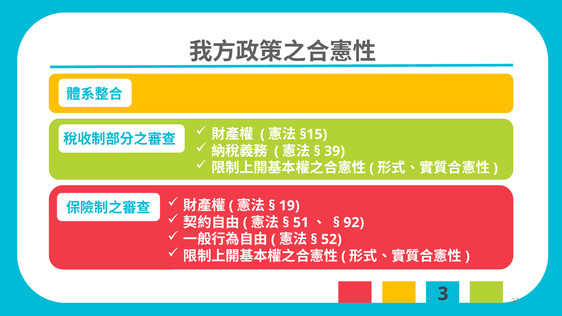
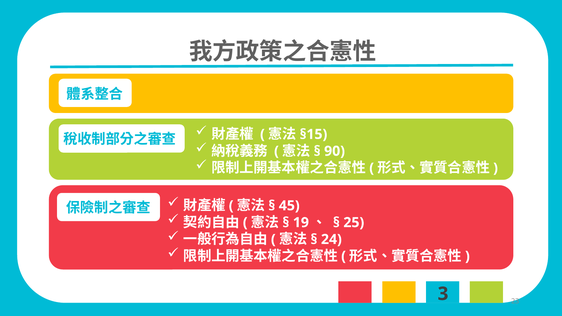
39: 39 -> 90
19: 19 -> 45
51: 51 -> 19
92: 92 -> 25
52: 52 -> 24
